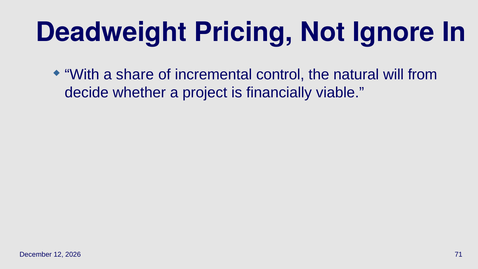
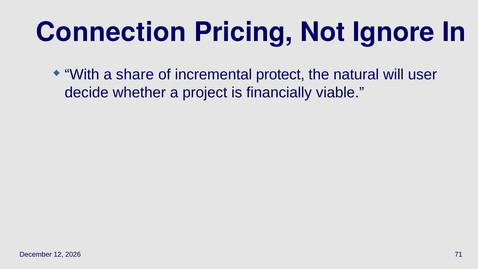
Deadweight: Deadweight -> Connection
control: control -> protect
from: from -> user
